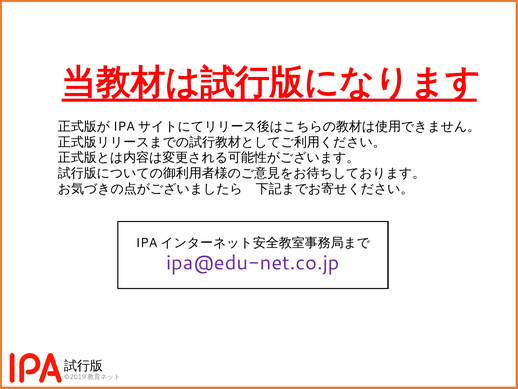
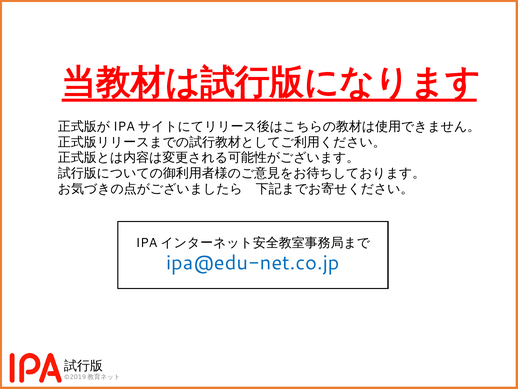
ipa@edu-net.co.jp colour: purple -> blue
